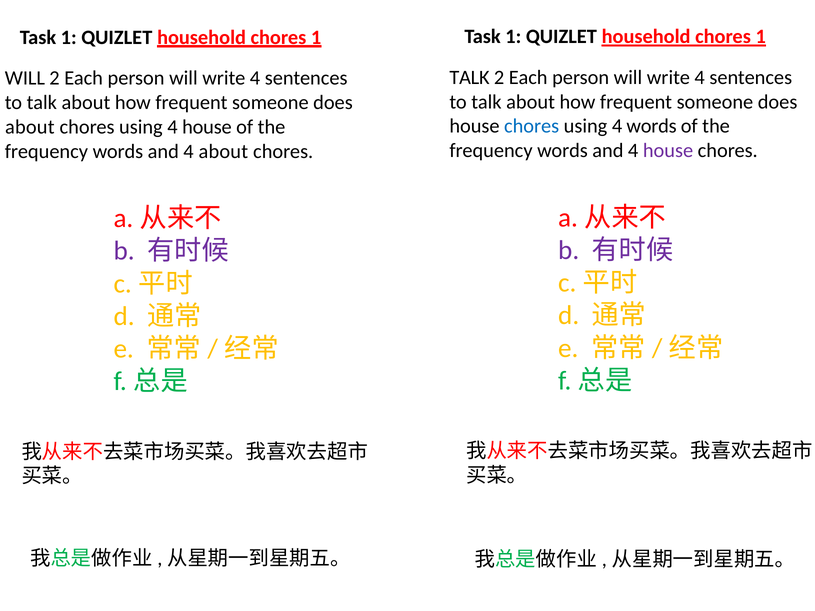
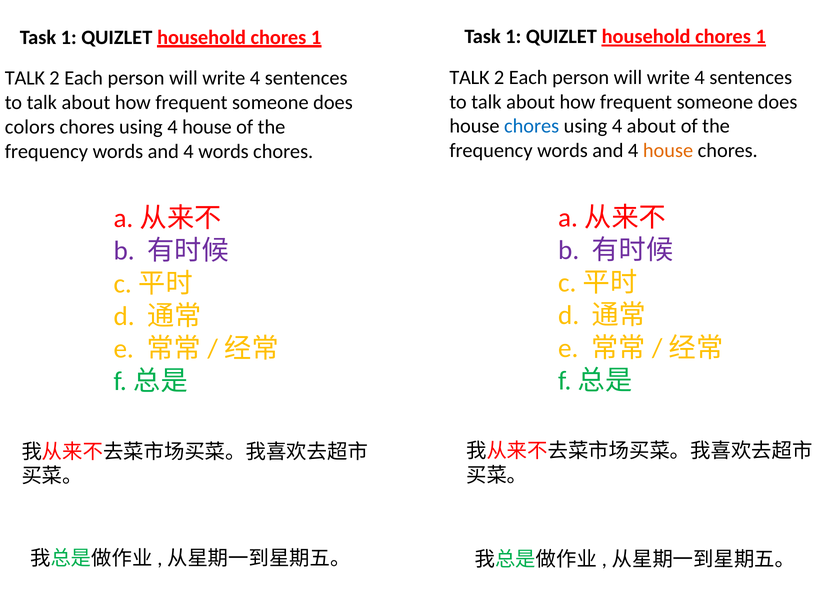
WILL at (25, 78): WILL -> TALK
4 words: words -> about
about at (30, 127): about -> colors
house at (668, 151) colour: purple -> orange
4 about: about -> words
